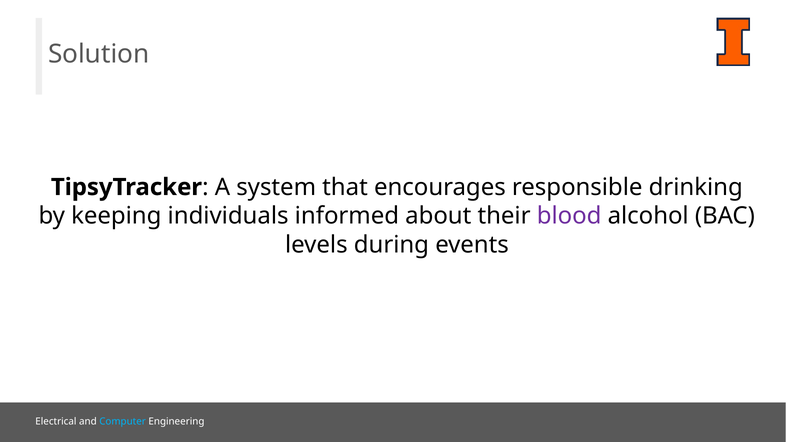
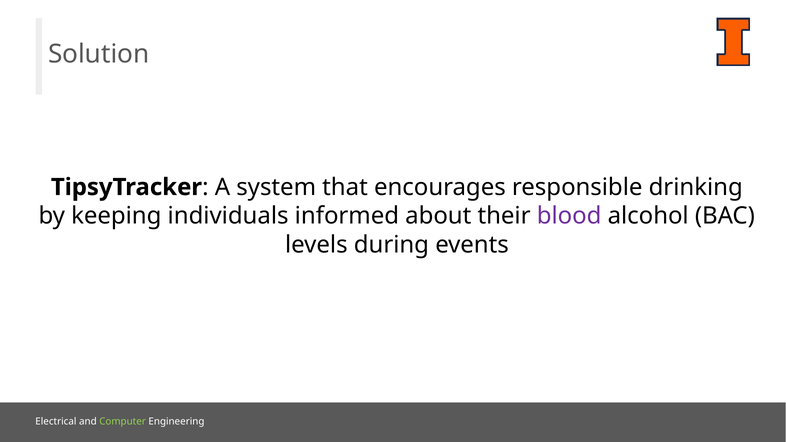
Computer colour: light blue -> light green
